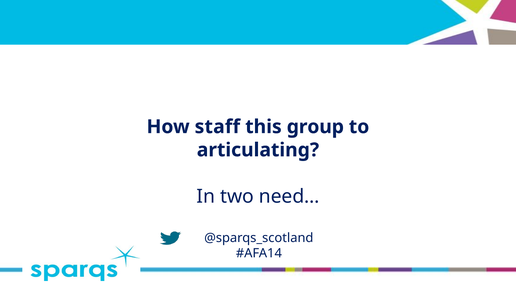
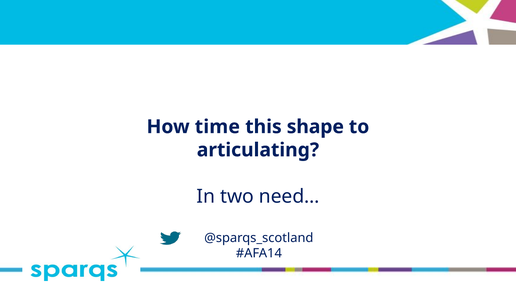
staff: staff -> time
group: group -> shape
